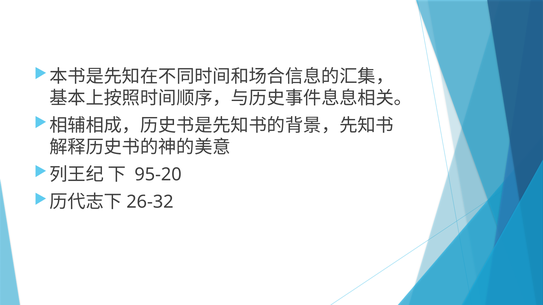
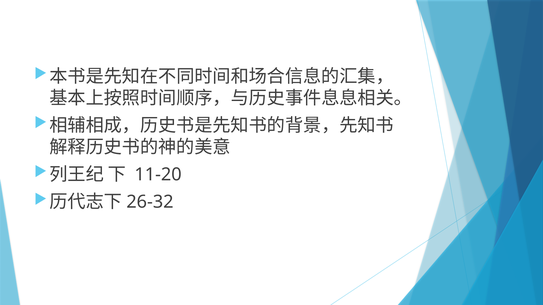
95-20: 95-20 -> 11-20
